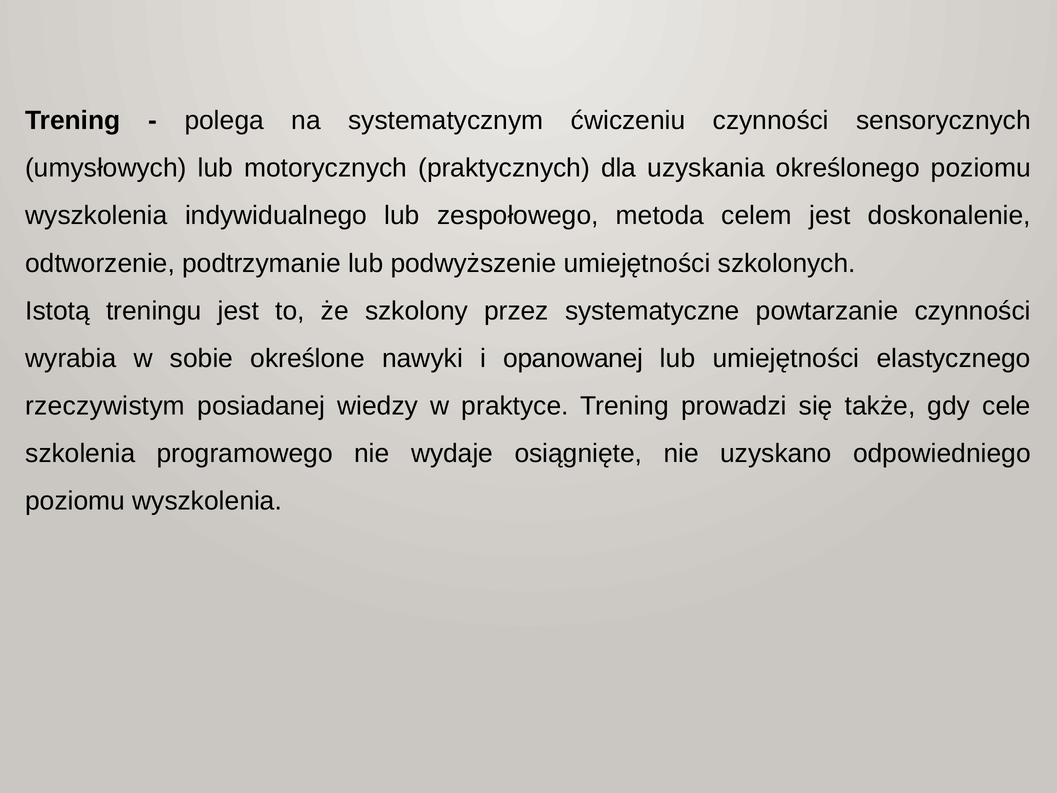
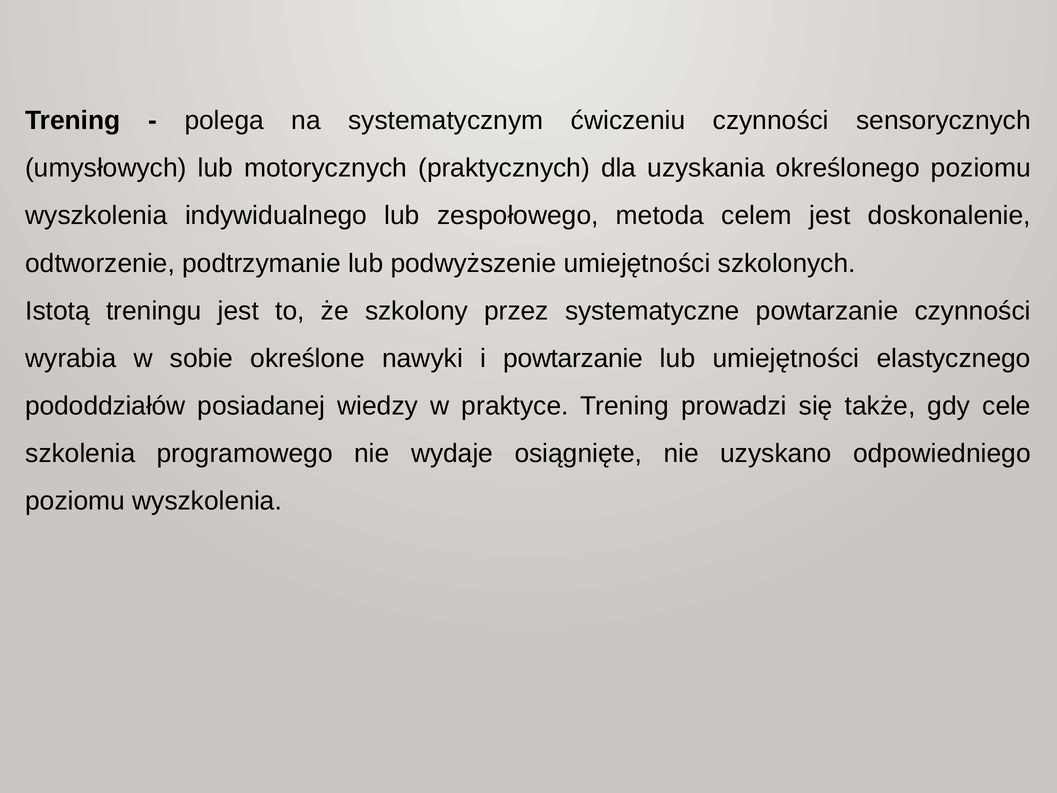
i opanowanej: opanowanej -> powtarzanie
rzeczywistym: rzeczywistym -> pododdziałów
